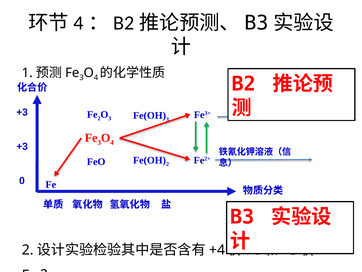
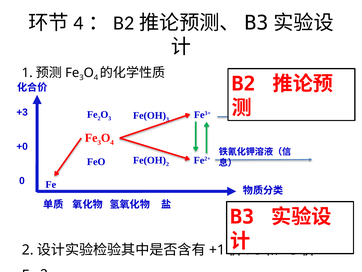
+3 at (22, 146): +3 -> +0
+4: +4 -> +1
